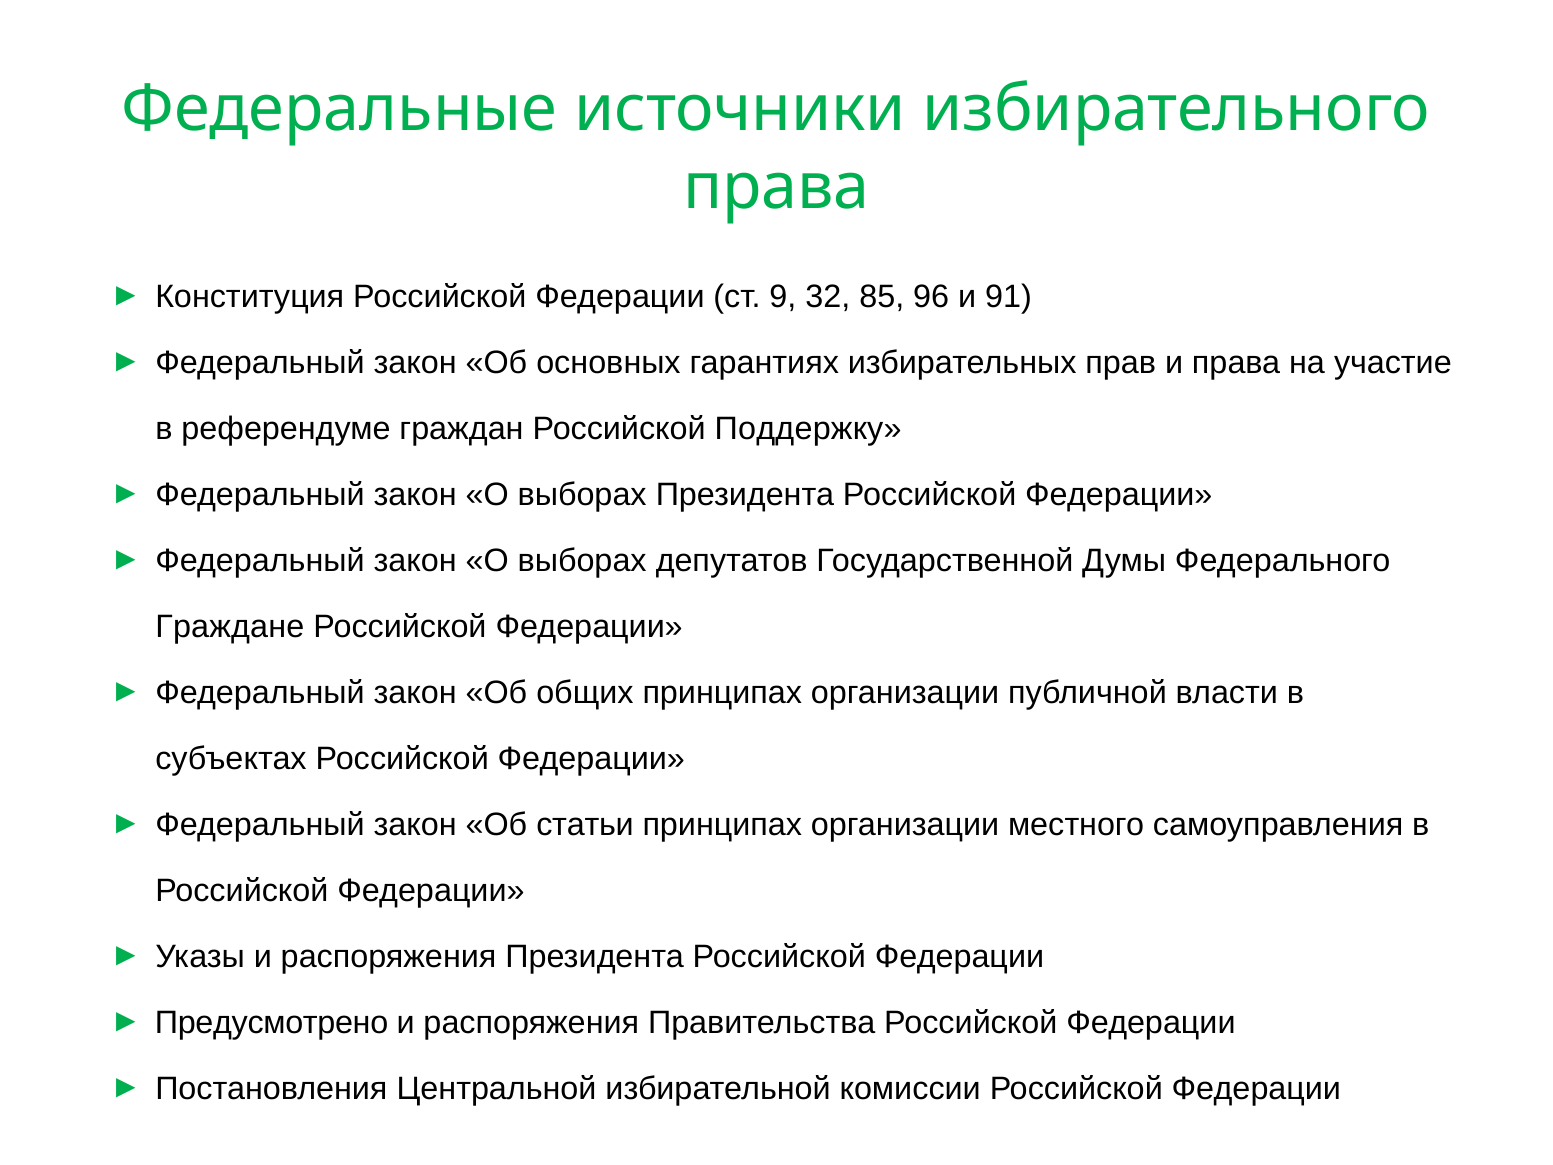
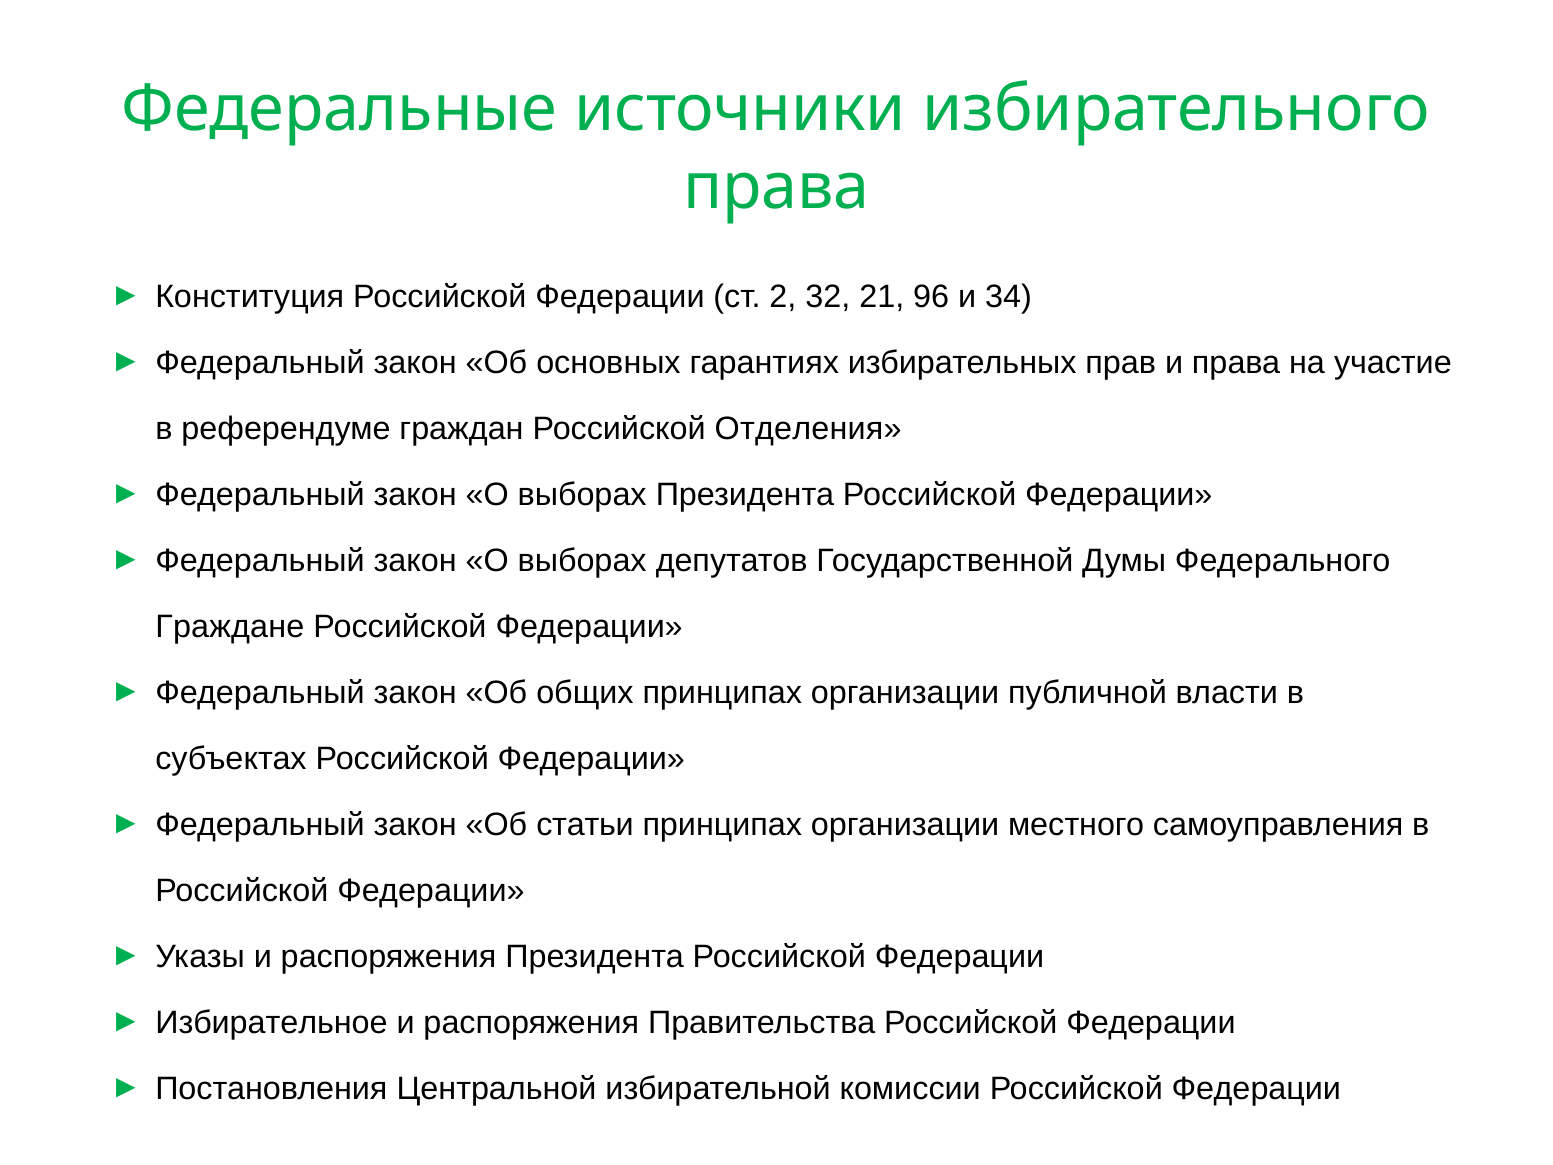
9: 9 -> 2
85: 85 -> 21
91: 91 -> 34
Поддержку: Поддержку -> Отделения
Предусмотрено: Предусмотрено -> Избирательное
